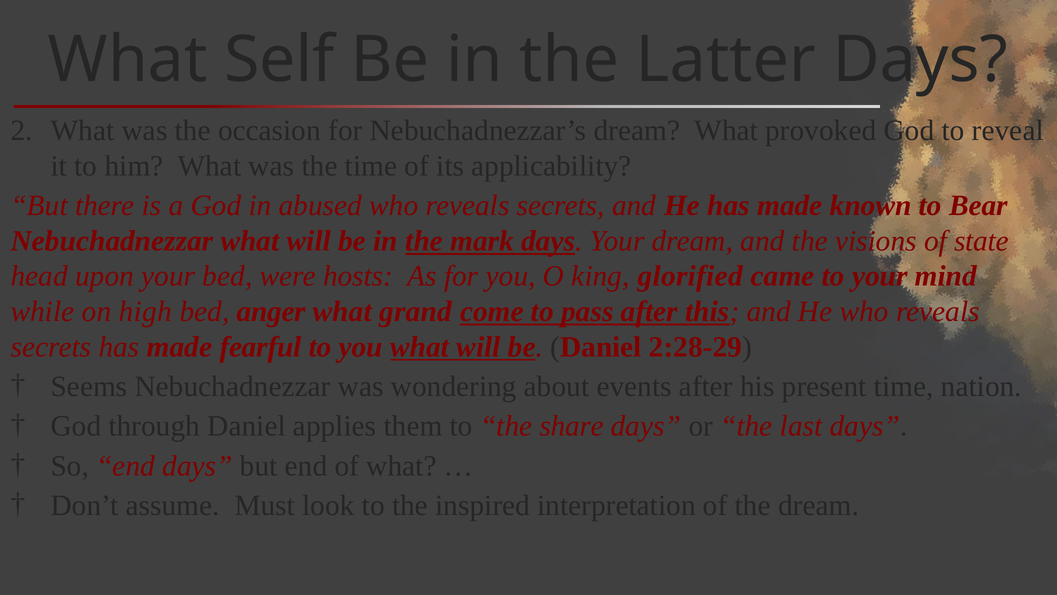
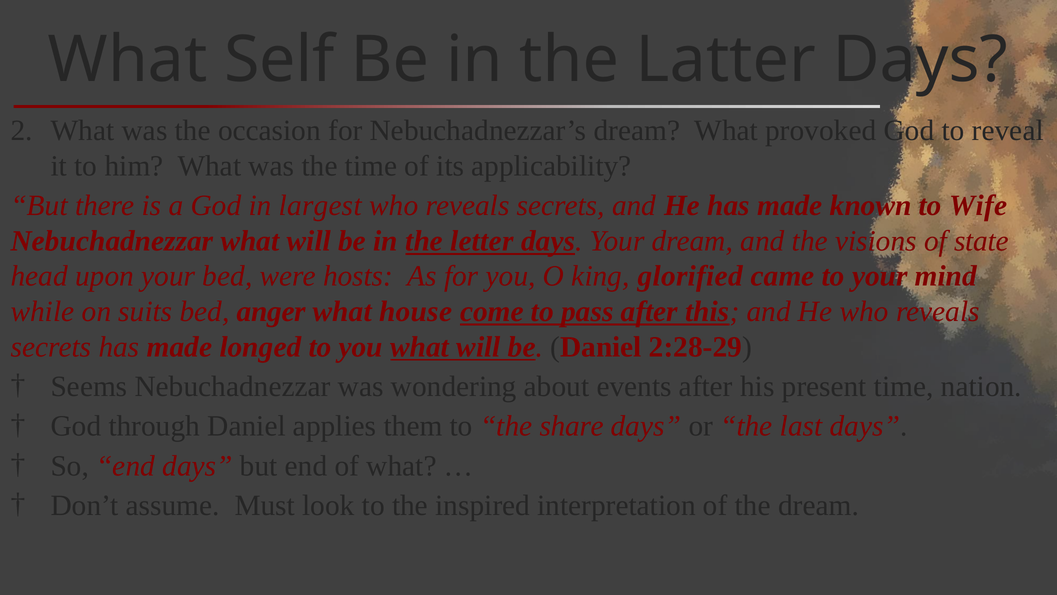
abused: abused -> largest
Bear: Bear -> Wife
mark: mark -> letter
high: high -> suits
grand: grand -> house
fearful: fearful -> longed
